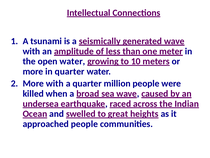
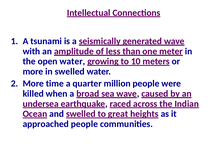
in quarter: quarter -> swelled
More with: with -> time
